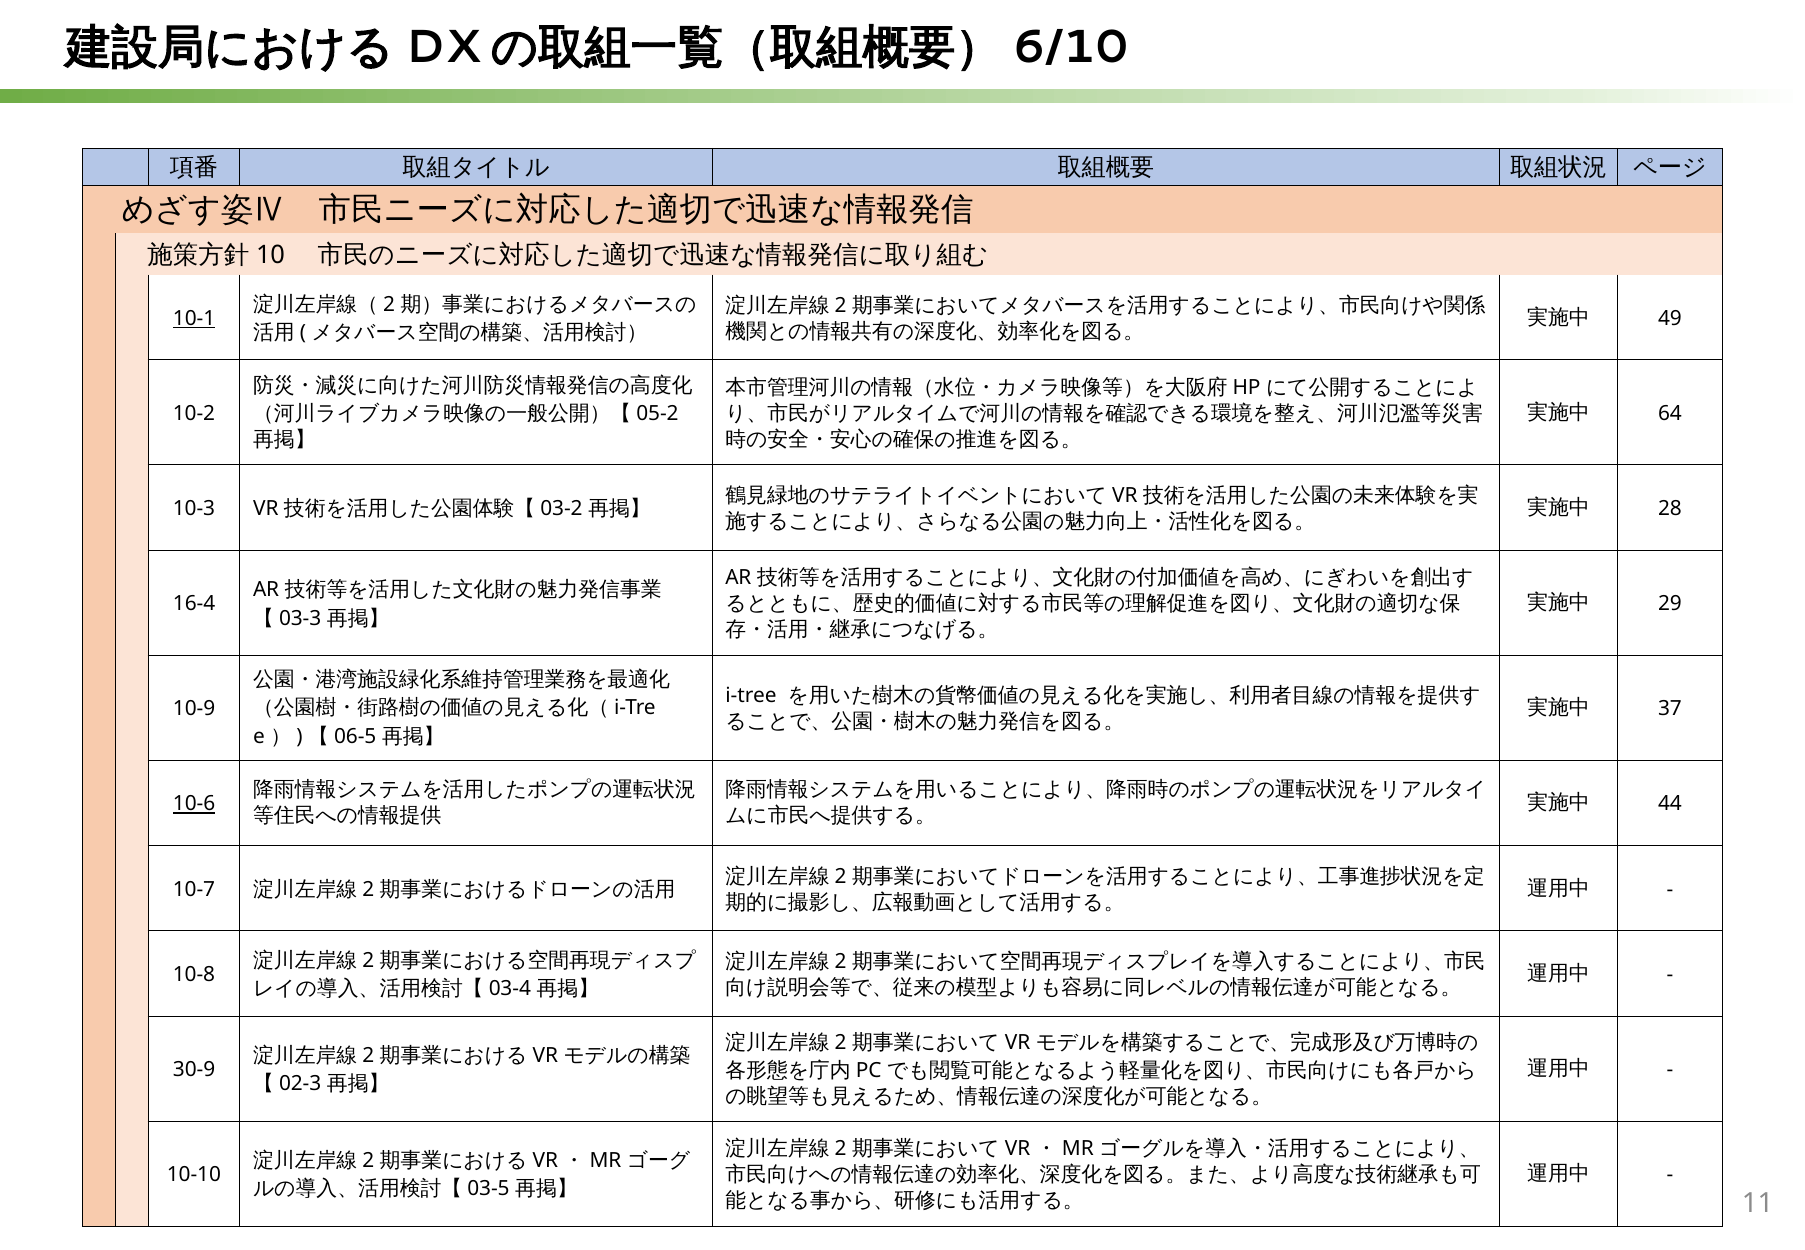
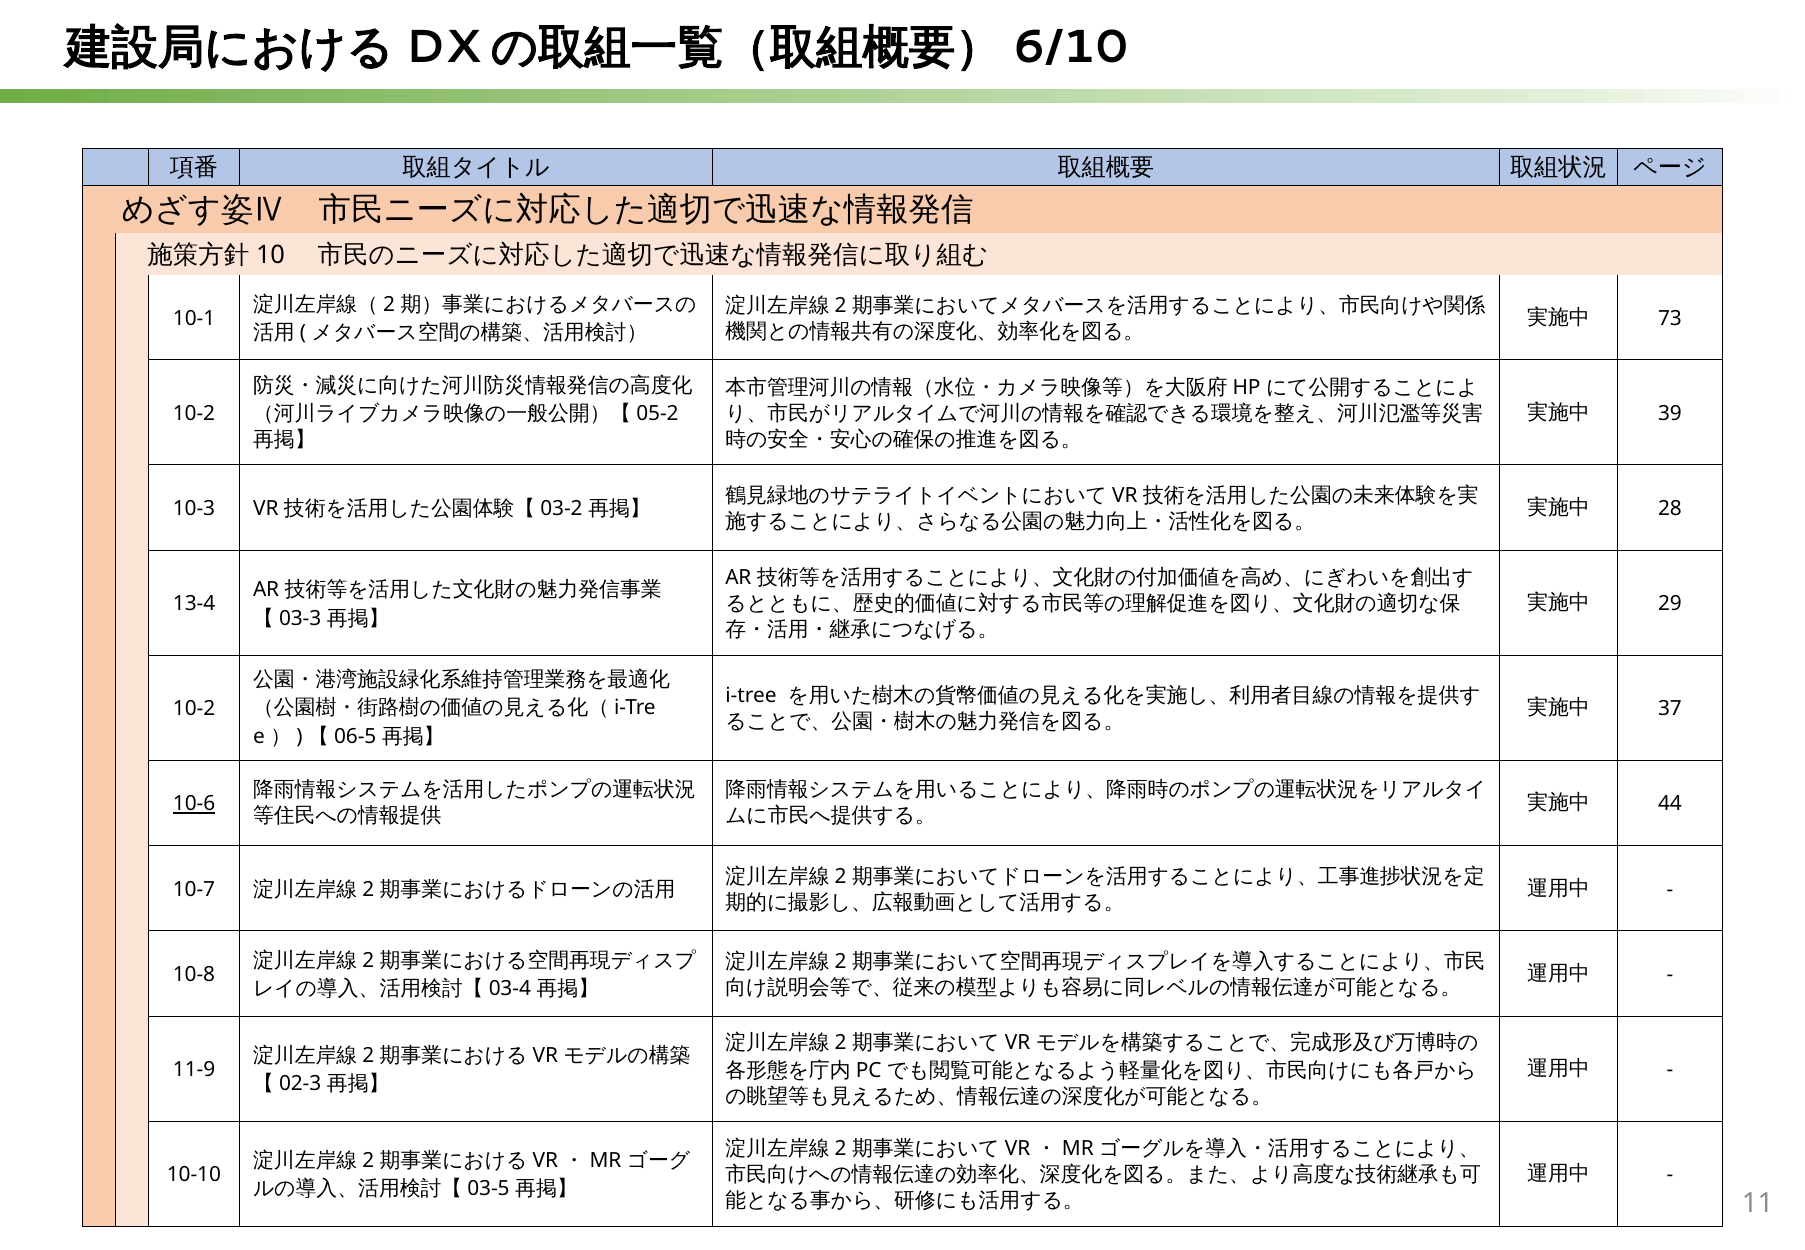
49: 49 -> 73
10-1 underline: present -> none
64: 64 -> 39
16-4: 16-4 -> 13-4
10-9 at (194, 709): 10-9 -> 10-2
30-9: 30-9 -> 11-9
